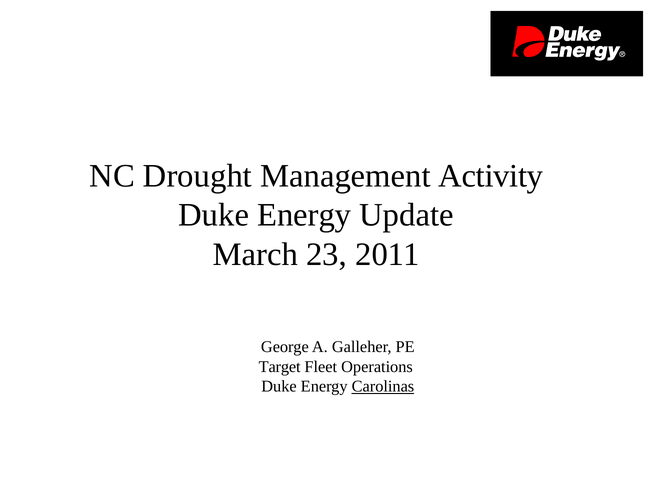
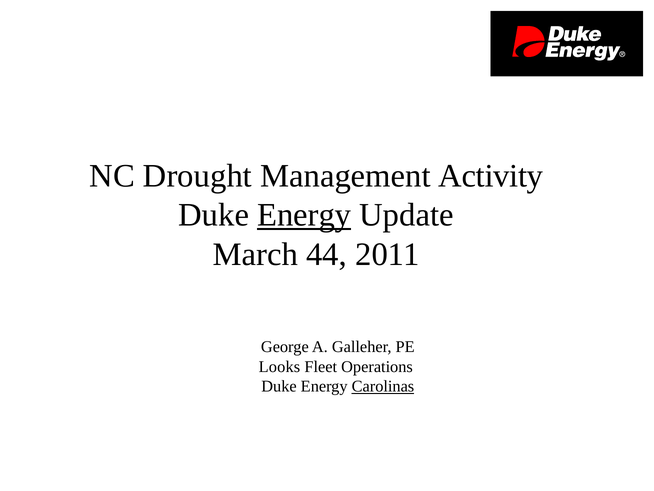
Energy at (304, 215) underline: none -> present
23: 23 -> 44
Target: Target -> Looks
